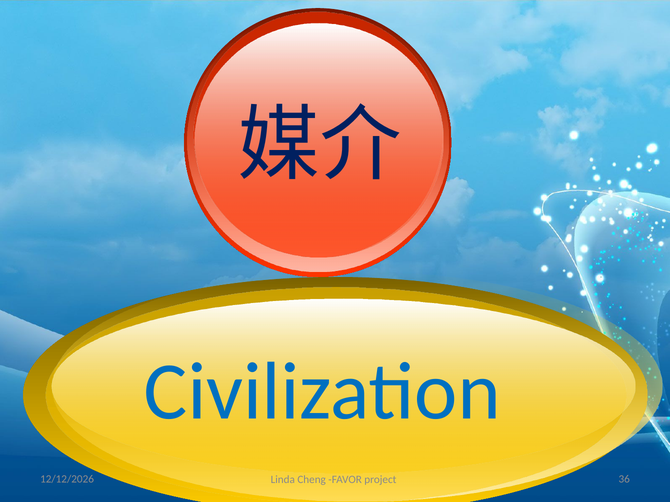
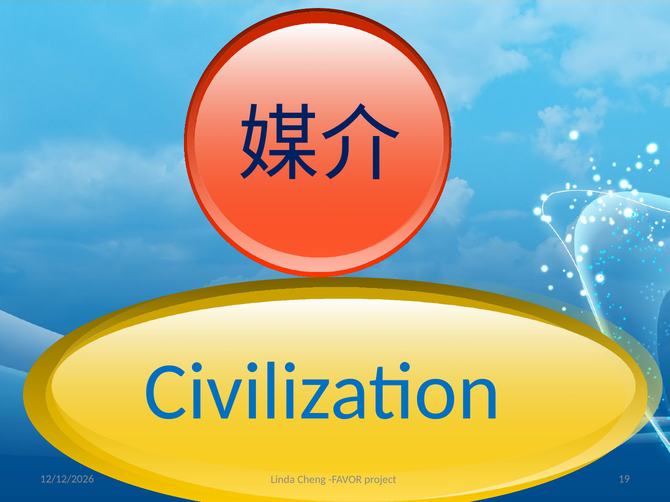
36: 36 -> 19
